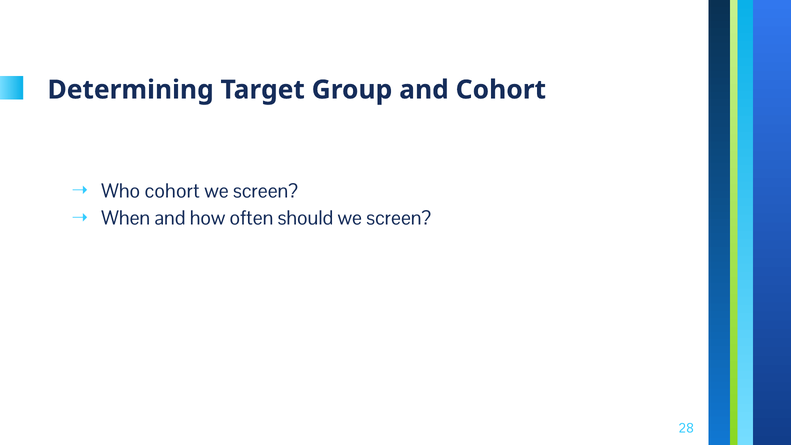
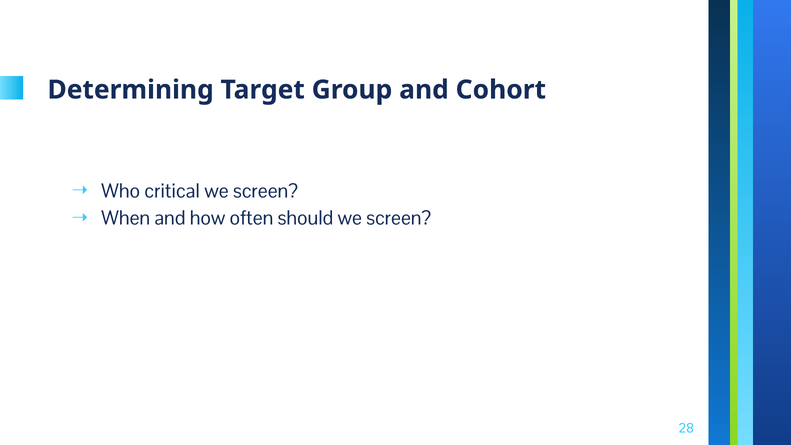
Who cohort: cohort -> critical
